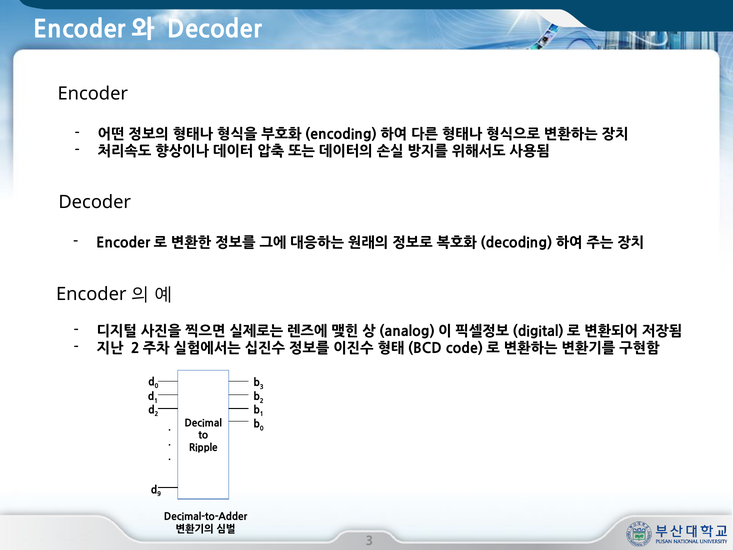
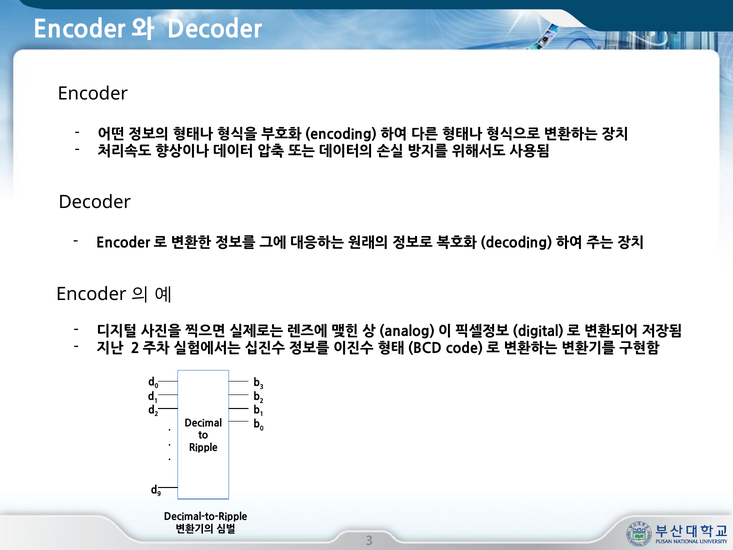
Decimal-to-Adder: Decimal-to-Adder -> Decimal-to-Ripple
